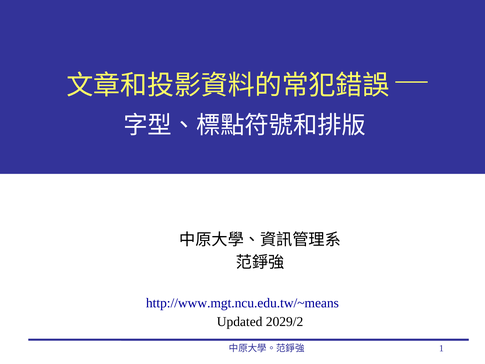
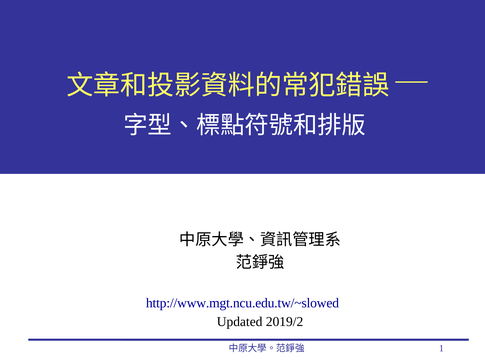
http://www.mgt.ncu.edu.tw/~means: http://www.mgt.ncu.edu.tw/~means -> http://www.mgt.ncu.edu.tw/~slowed
2029/2: 2029/2 -> 2019/2
